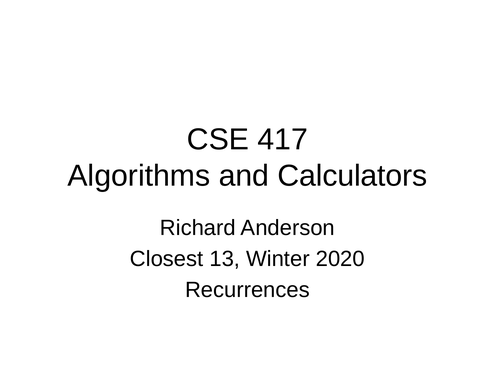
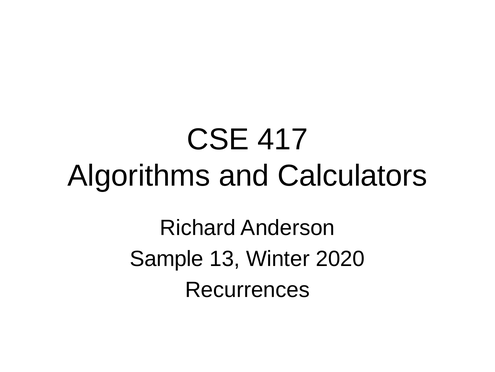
Closest: Closest -> Sample
